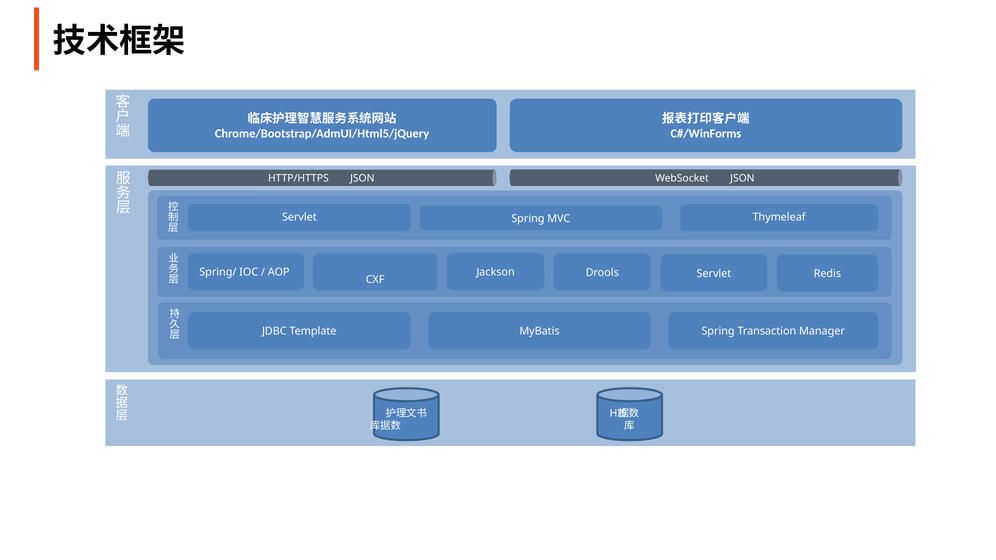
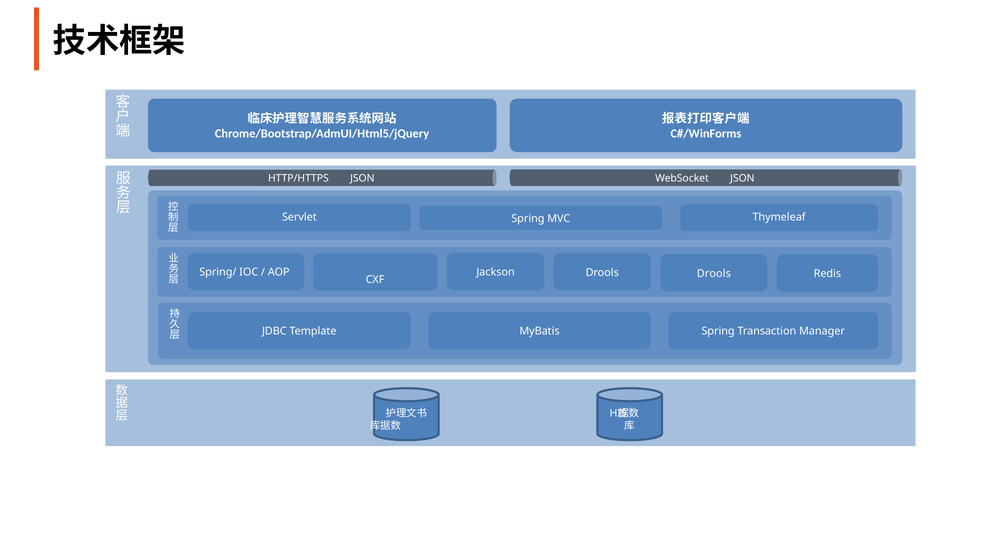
Servlet at (714, 273): Servlet -> Drools
